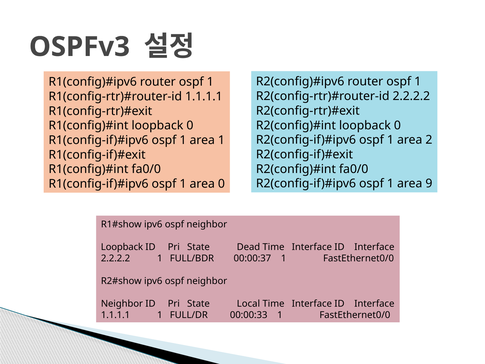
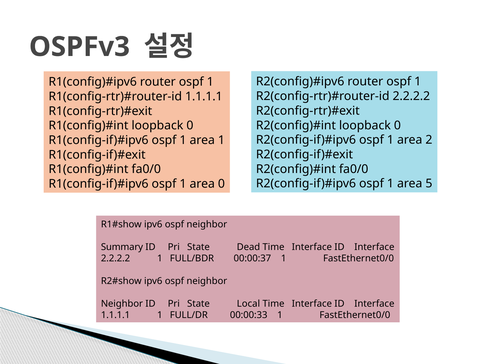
9: 9 -> 5
Loopback at (122, 247): Loopback -> Summary
